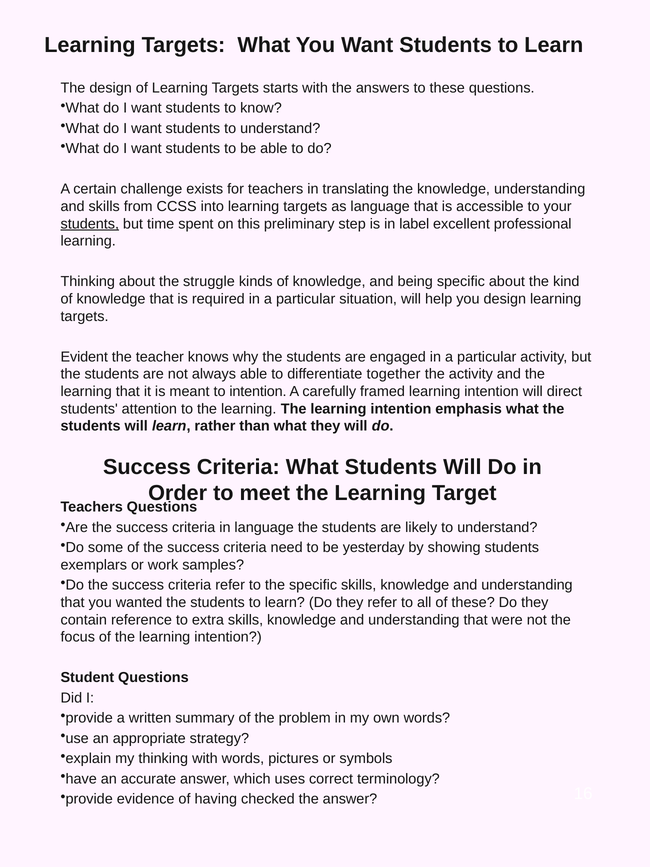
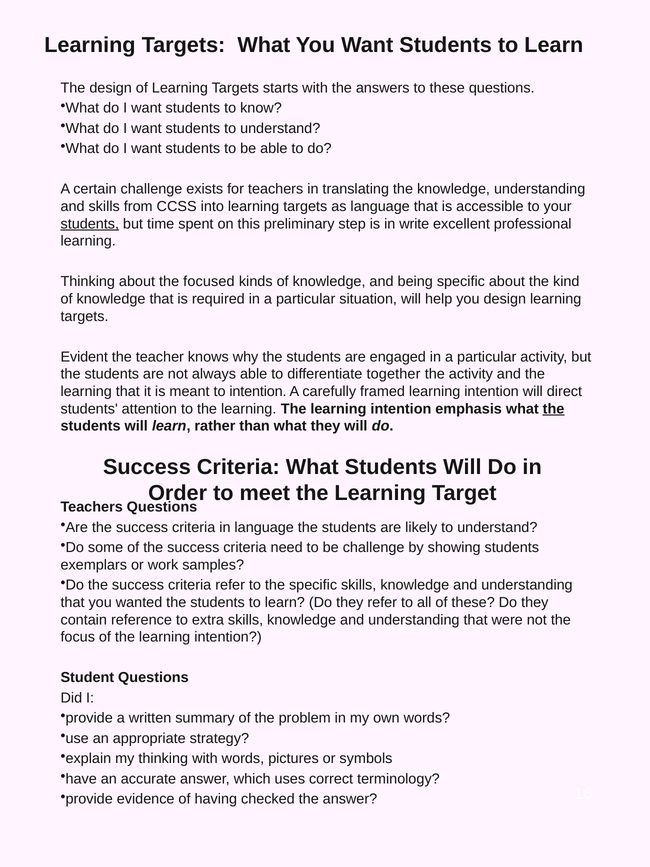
label: label -> write
struggle: struggle -> focused
the at (554, 409) underline: none -> present
be yesterday: yesterday -> challenge
